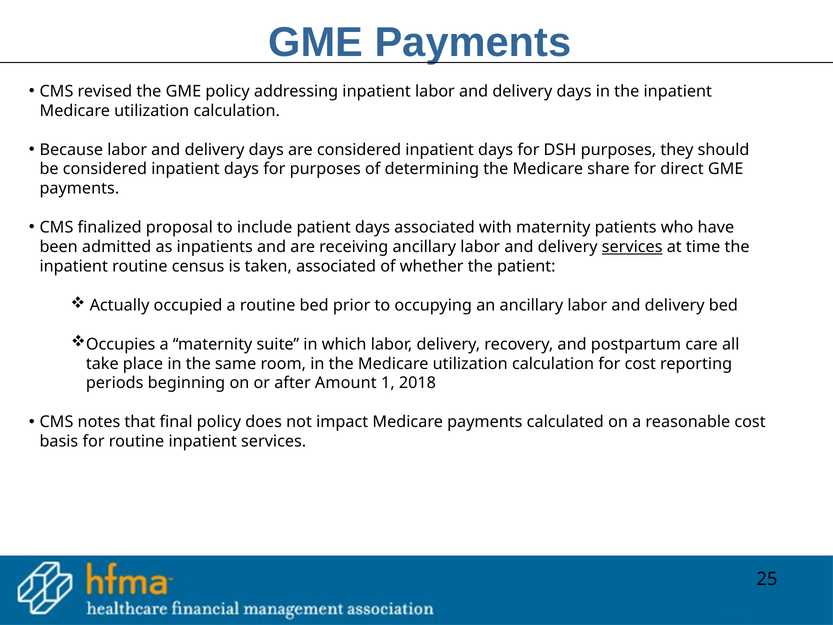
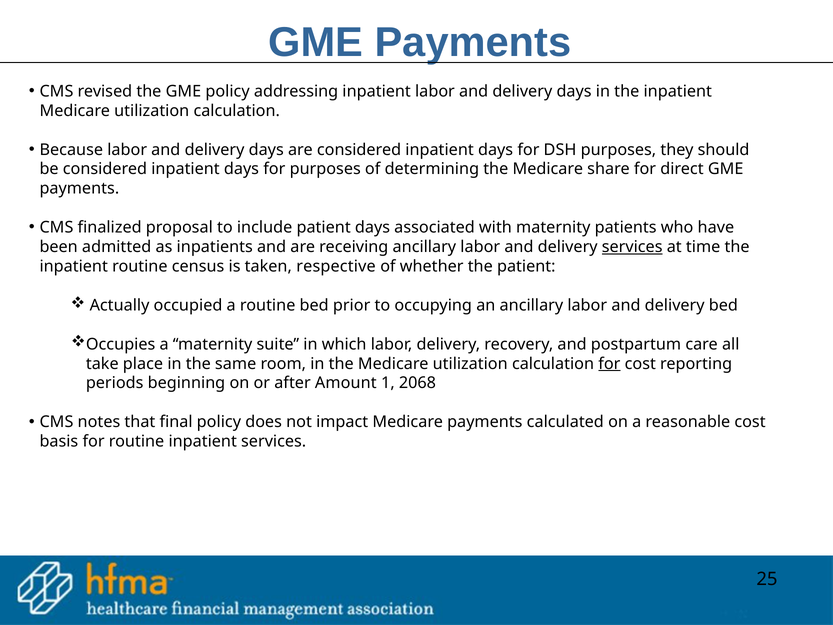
taken associated: associated -> respective
for at (609, 364) underline: none -> present
2018: 2018 -> 2068
